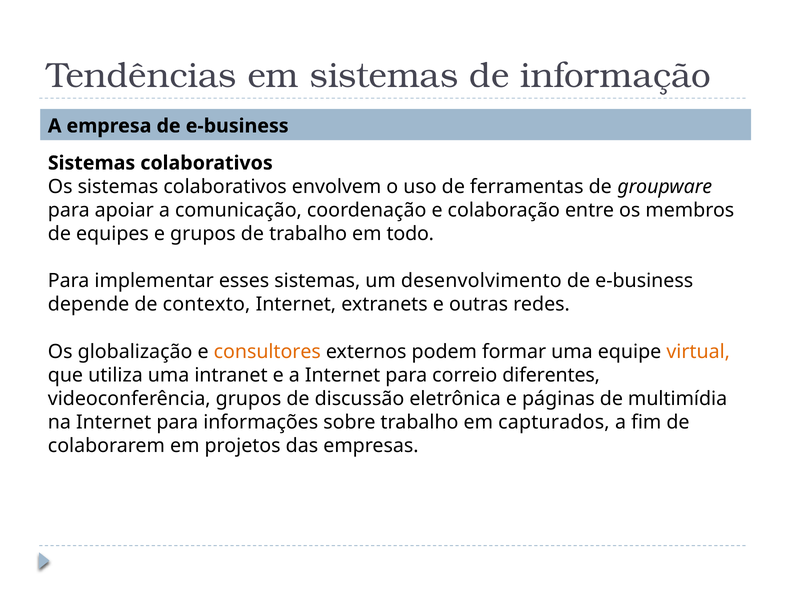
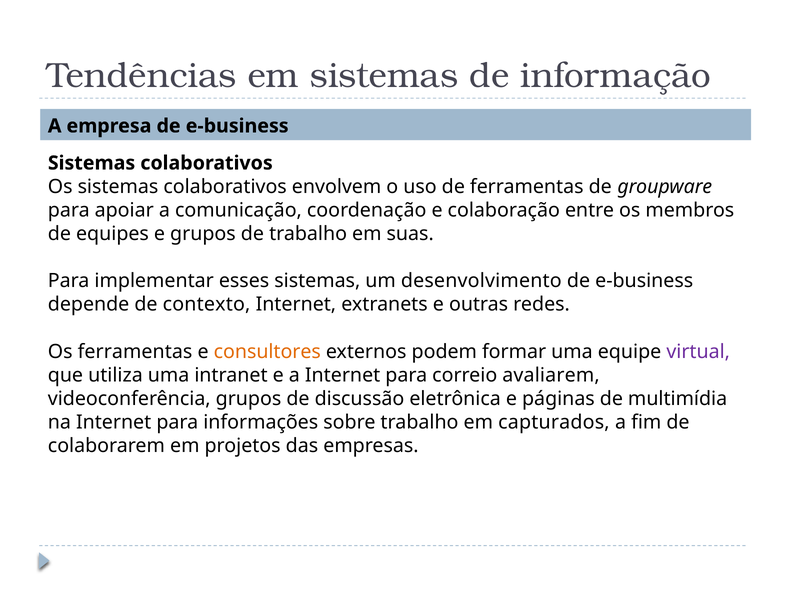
todo: todo -> suas
Os globalização: globalização -> ferramentas
virtual colour: orange -> purple
diferentes: diferentes -> avaliarem
